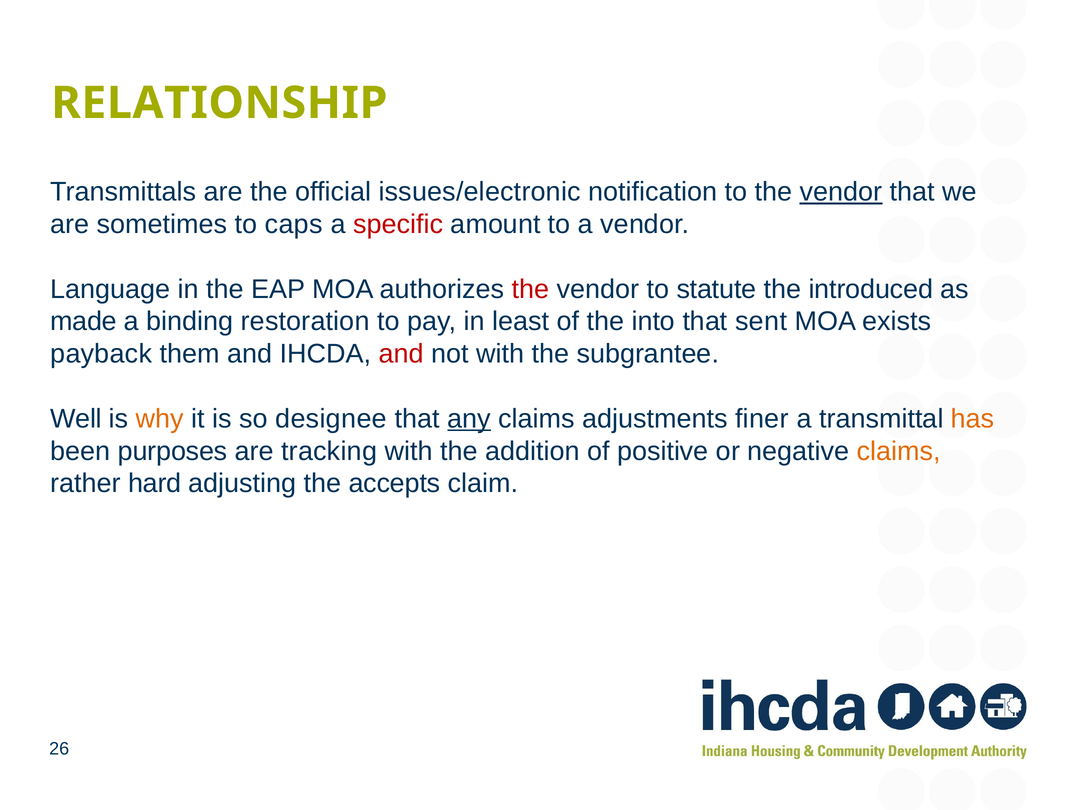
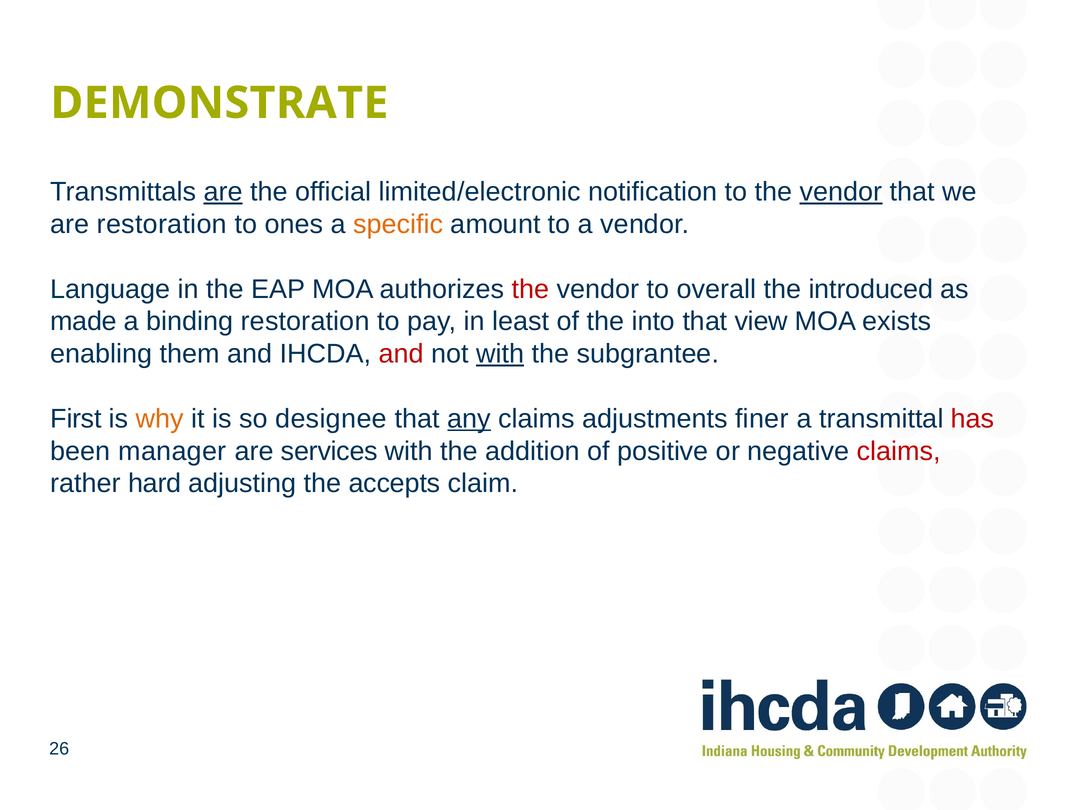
RELATIONSHIP: RELATIONSHIP -> DEMONSTRATE
are at (223, 192) underline: none -> present
issues/electronic: issues/electronic -> limited/electronic
are sometimes: sometimes -> restoration
caps: caps -> ones
specific colour: red -> orange
statute: statute -> overall
sent: sent -> view
payback: payback -> enabling
with at (500, 354) underline: none -> present
Well: Well -> First
has colour: orange -> red
purposes: purposes -> manager
tracking: tracking -> services
claims at (899, 451) colour: orange -> red
